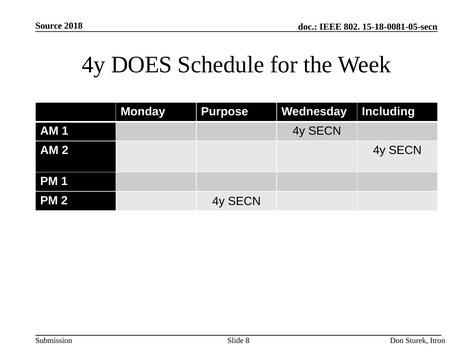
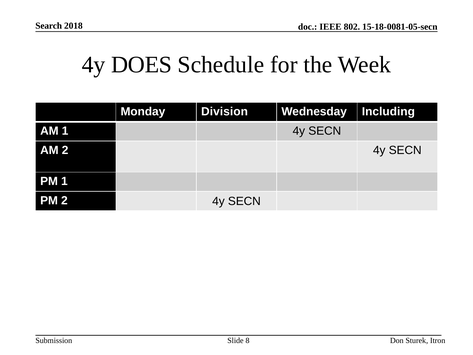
Source: Source -> Search
Purpose: Purpose -> Division
